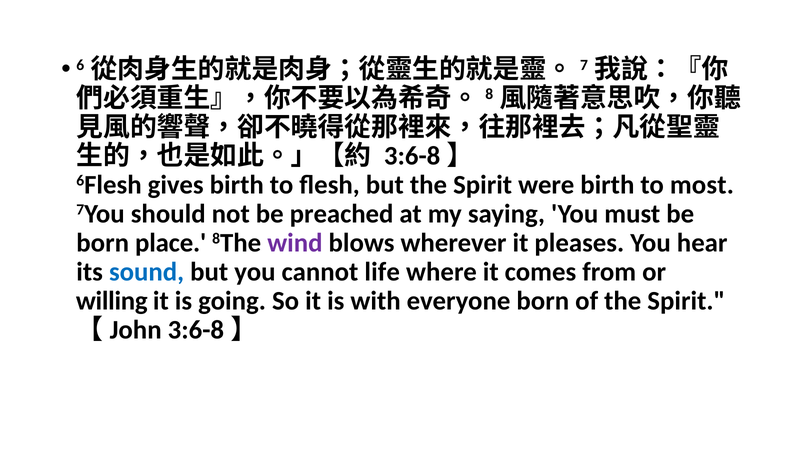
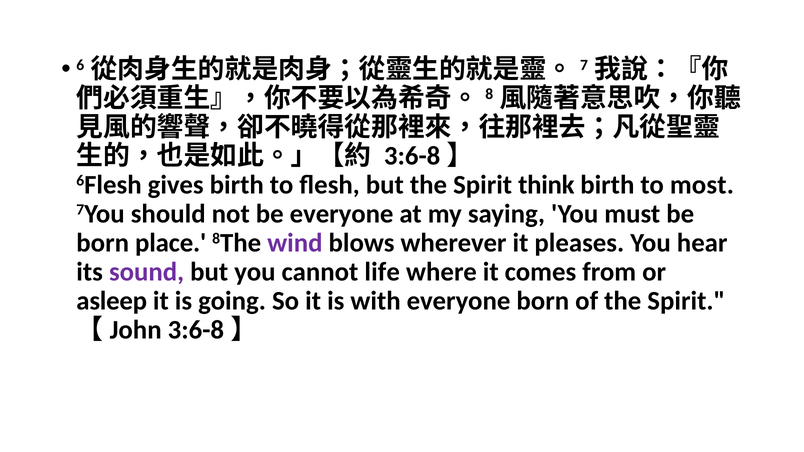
were: were -> think
be preached: preached -> everyone
sound colour: blue -> purple
willing: willing -> asleep
